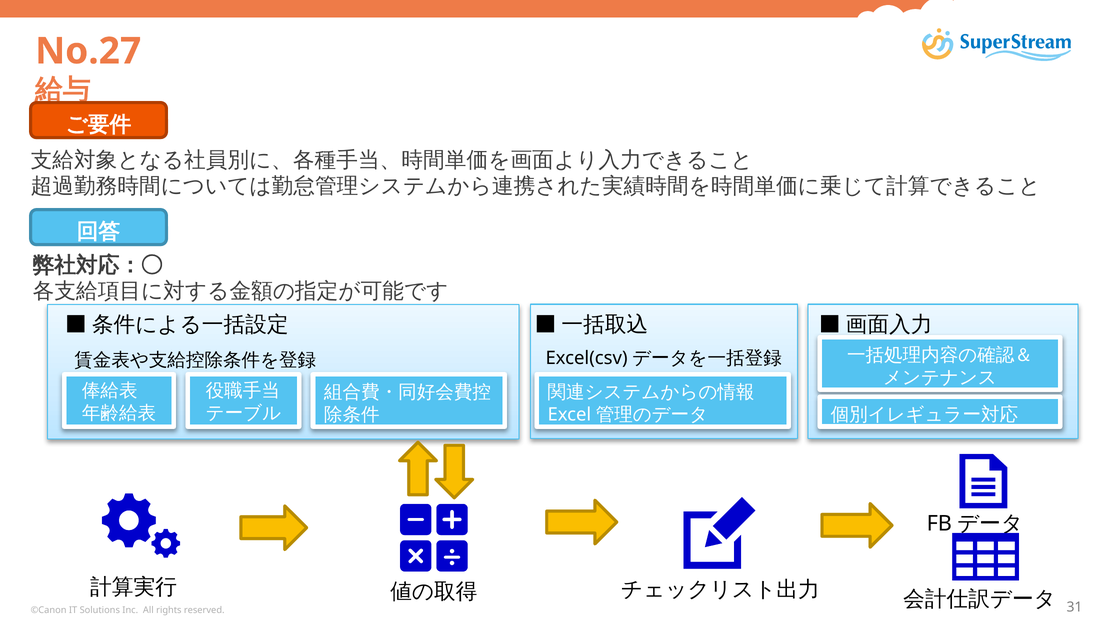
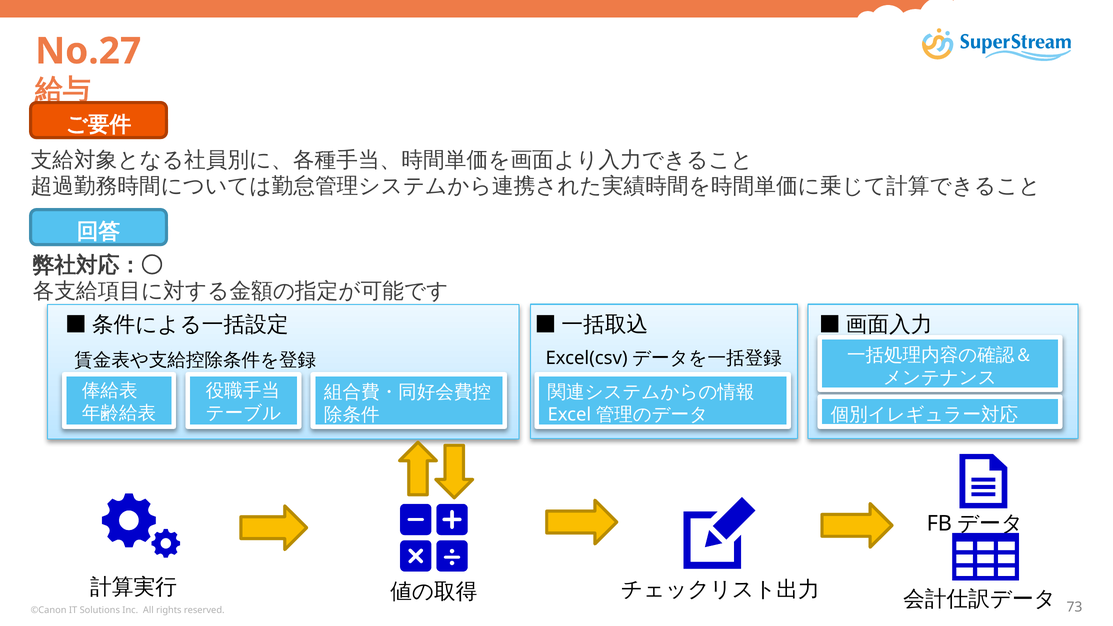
31: 31 -> 73
